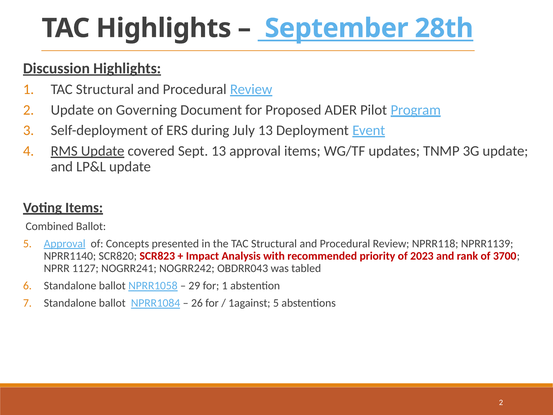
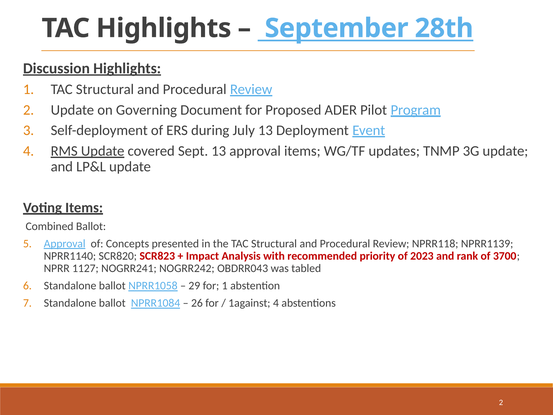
1against 5: 5 -> 4
